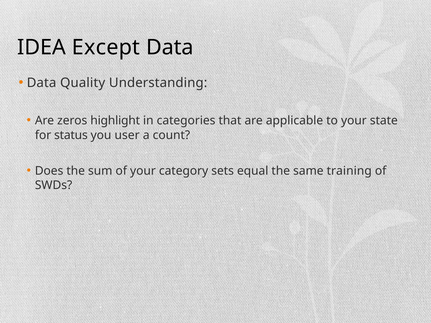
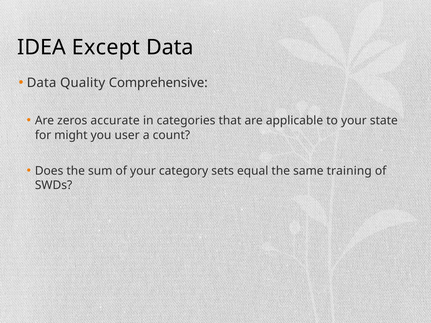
Understanding: Understanding -> Comprehensive
highlight: highlight -> accurate
status: status -> might
